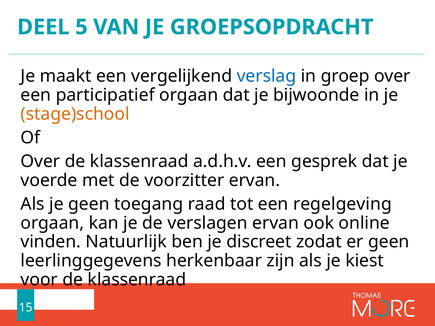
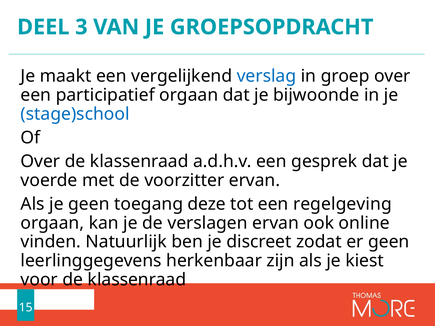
5: 5 -> 3
stage)school colour: orange -> blue
raad: raad -> deze
